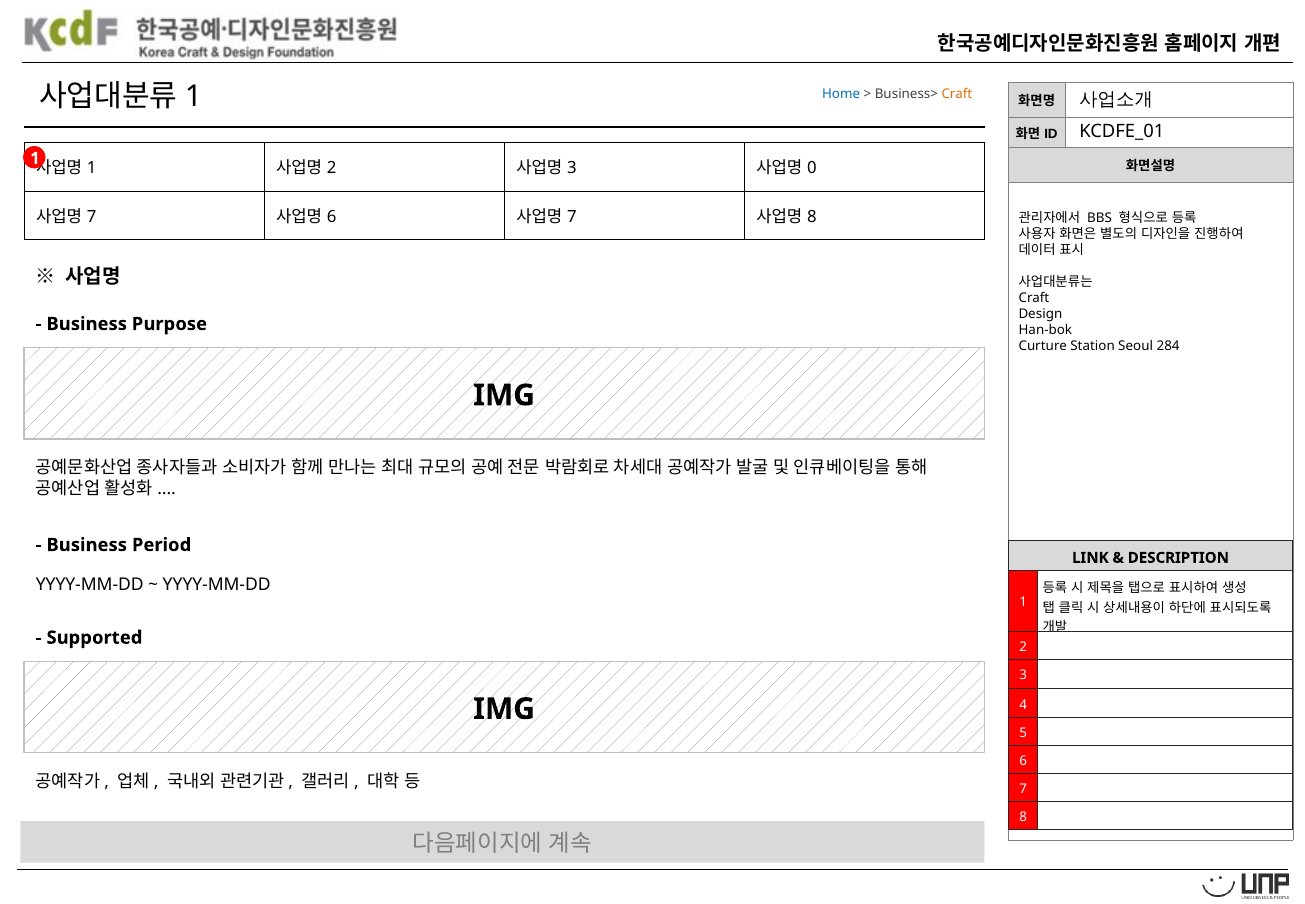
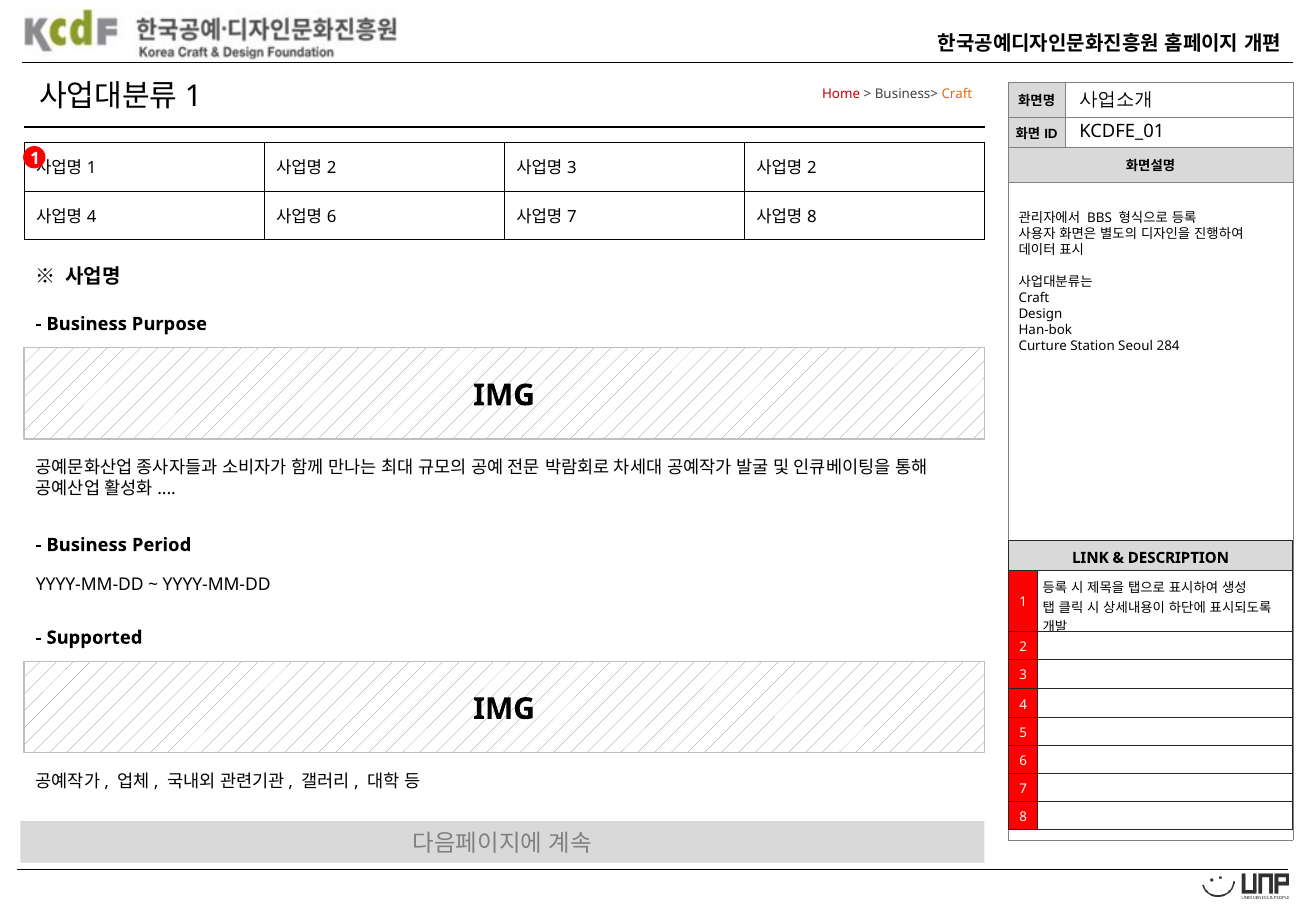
Home colour: blue -> red
0 at (812, 168): 0 -> 2
7 at (92, 217): 7 -> 4
